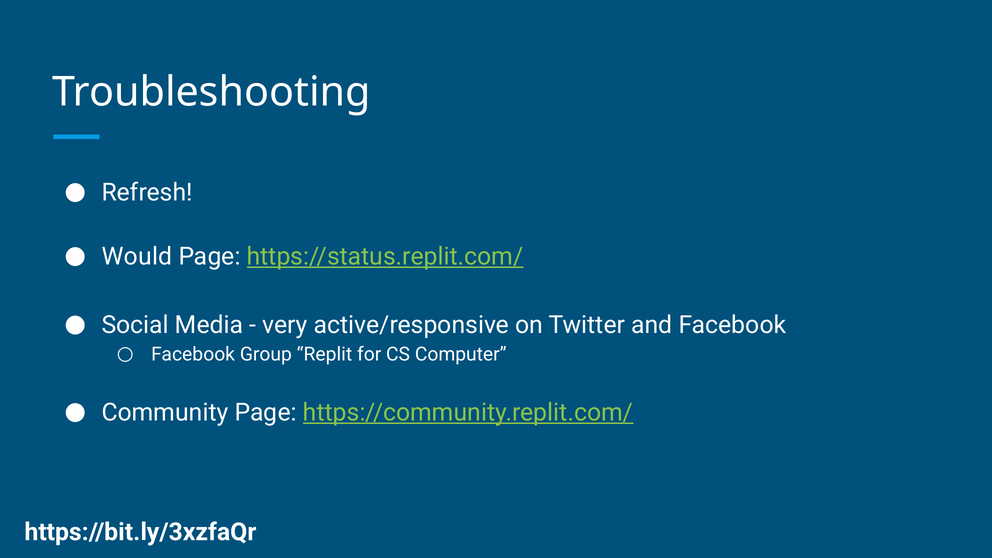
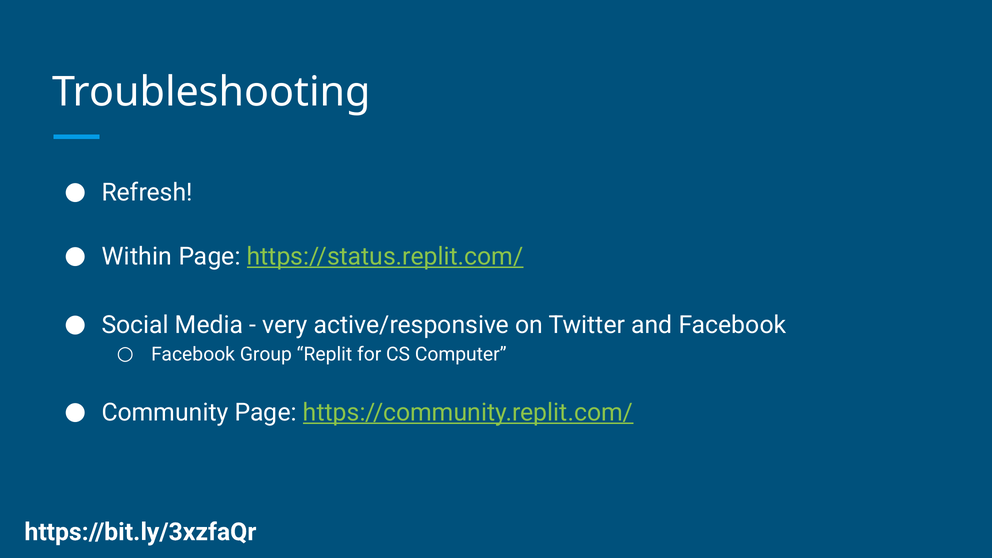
Would: Would -> Within
